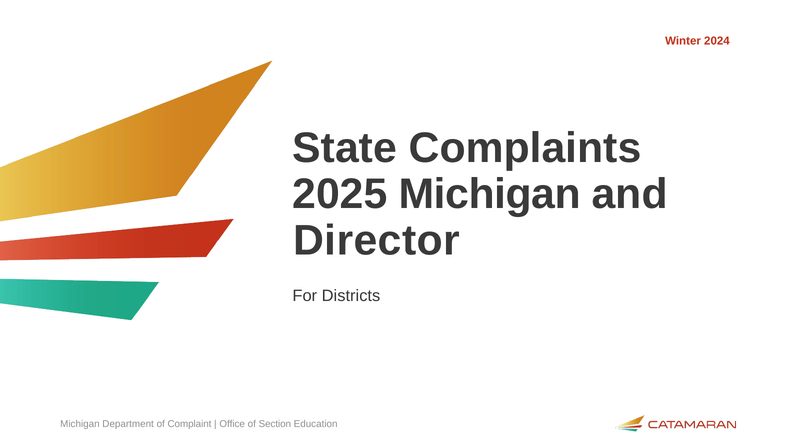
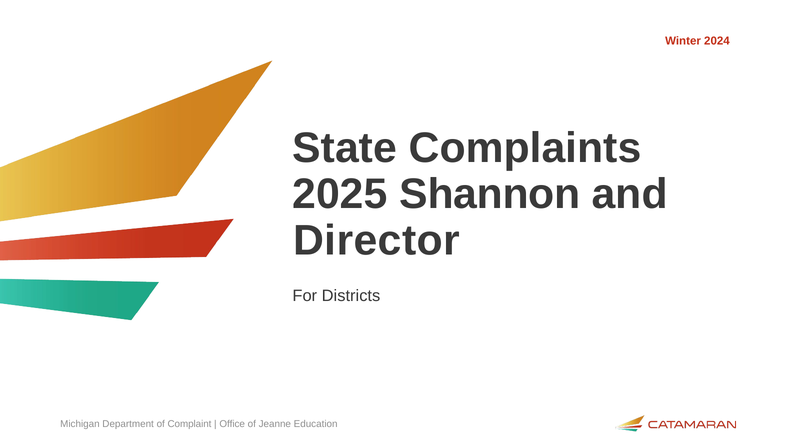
2025 Michigan: Michigan -> Shannon
Section: Section -> Jeanne
